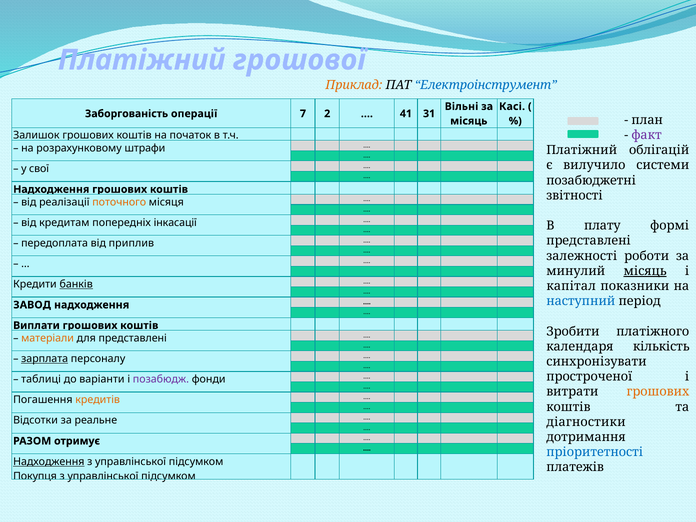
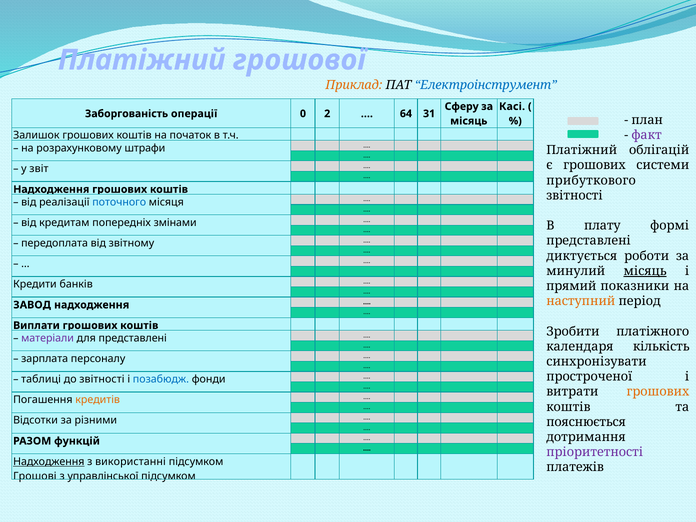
Вільні: Вільні -> Сферу
7: 7 -> 0
41: 41 -> 64
є вилучило: вилучило -> грошових
свої: свої -> звіт
позабюджетні: позабюджетні -> прибуткового
поточного colour: orange -> blue
інкасації: інкасації -> змінами
приплив: приплив -> звітному
залежності: залежності -> диктується
банків underline: present -> none
капітал: капітал -> прямий
наступний colour: blue -> orange
матеріали colour: orange -> purple
зарплата underline: present -> none
до варіанти: варіанти -> звітності
позабюдж colour: purple -> blue
реальне: реальне -> різними
діагностики: діагностики -> пояснюється
отримує: отримує -> функцій
пріоритетності colour: blue -> purple
управлінської at (131, 462): управлінської -> використанні
Покупця: Покупця -> Грошові
